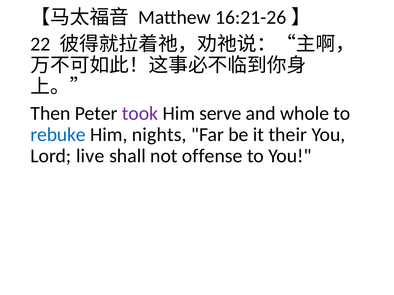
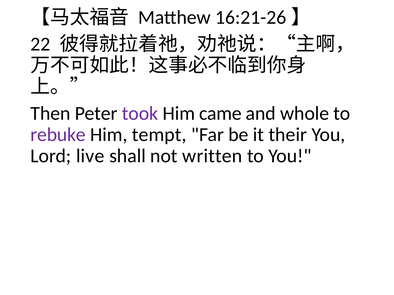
serve: serve -> came
rebuke colour: blue -> purple
nights: nights -> tempt
offense: offense -> written
